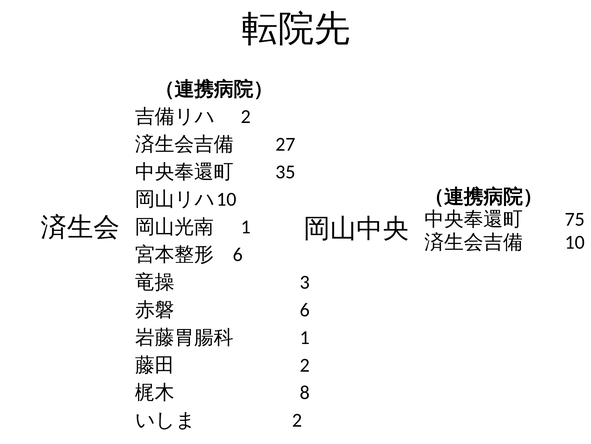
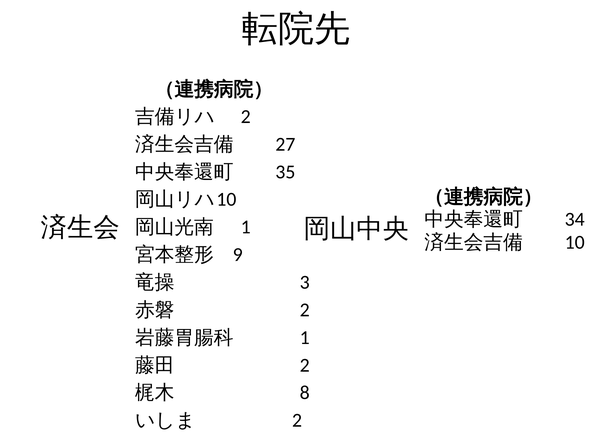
75: 75 -> 34
6 at (238, 254): 6 -> 9
6 at (305, 309): 6 -> 2
